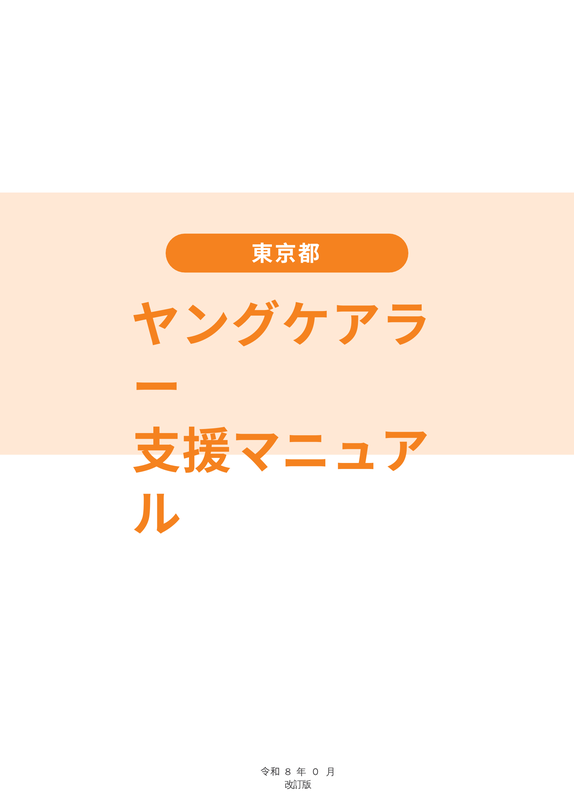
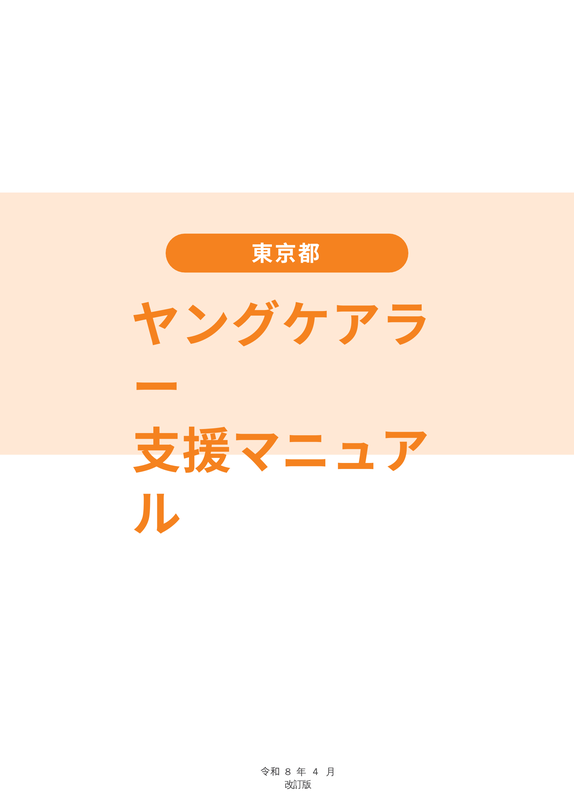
0: 0 -> 4
